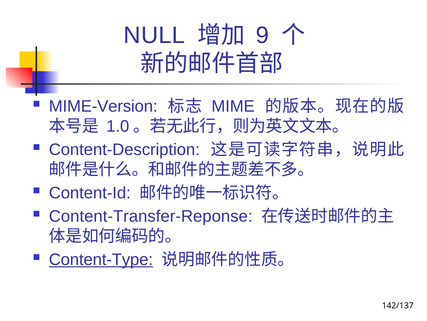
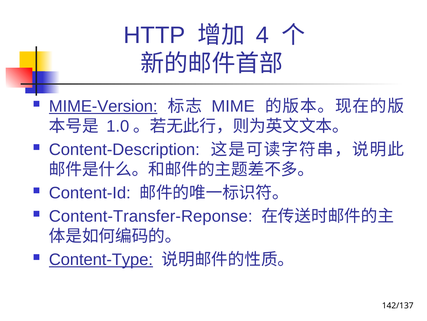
NULL: NULL -> HTTP
9: 9 -> 4
MIME-Version underline: none -> present
